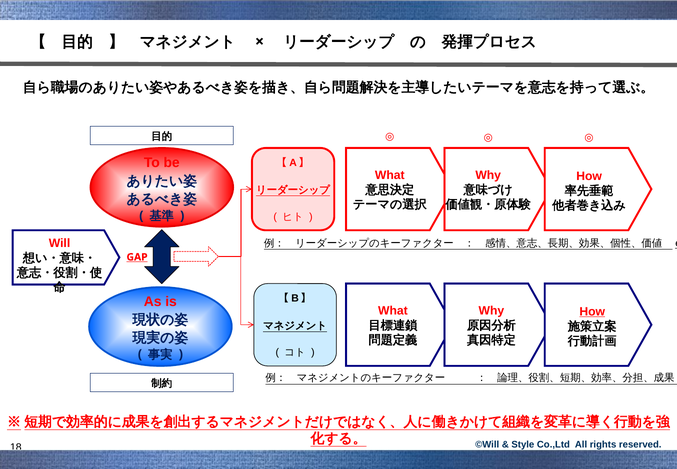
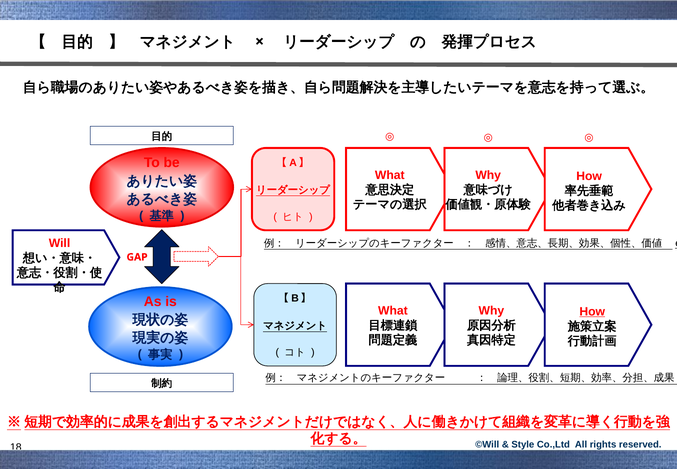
GAP underline: present -> none
